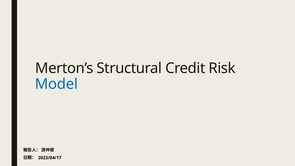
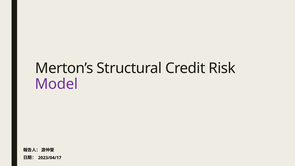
Model colour: blue -> purple
